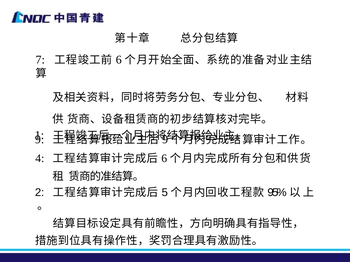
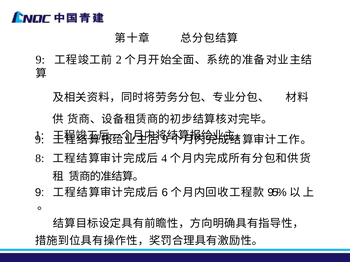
7 at (40, 60): 7 -> 9
6 at (119, 60): 6 -> 2
4: 4 -> 8
6 at (164, 159): 6 -> 4
2 at (40, 193): 2 -> 9
5: 5 -> 6
